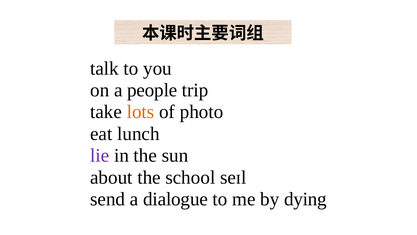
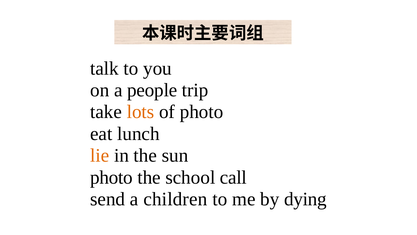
lie colour: purple -> orange
about at (111, 177): about -> photo
seɪl: seɪl -> call
dialogue: dialogue -> children
